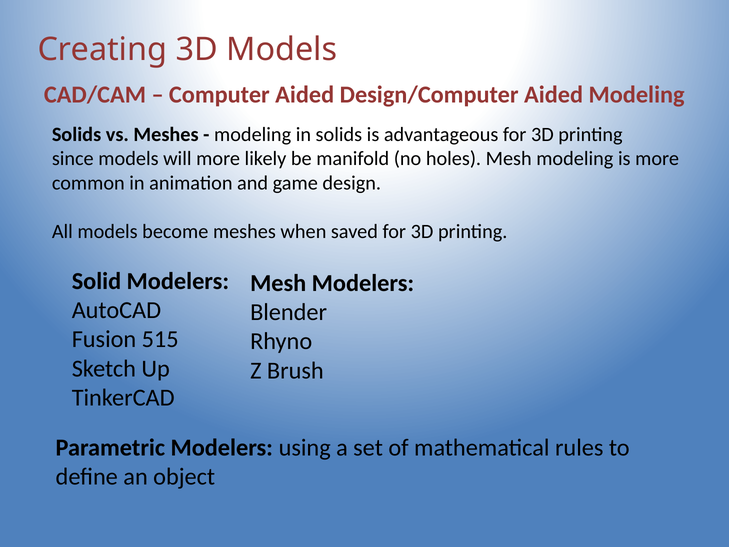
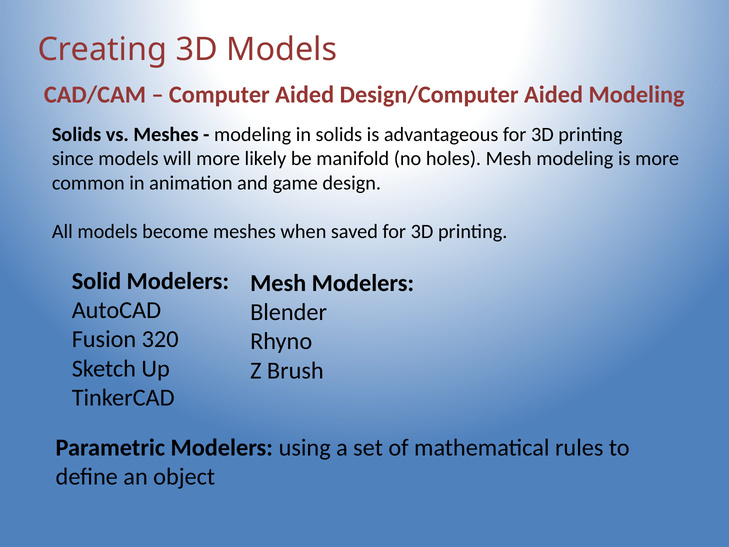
515: 515 -> 320
